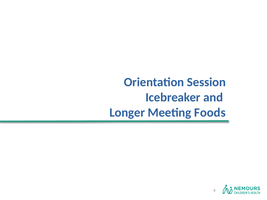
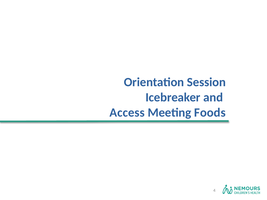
Longer: Longer -> Access
